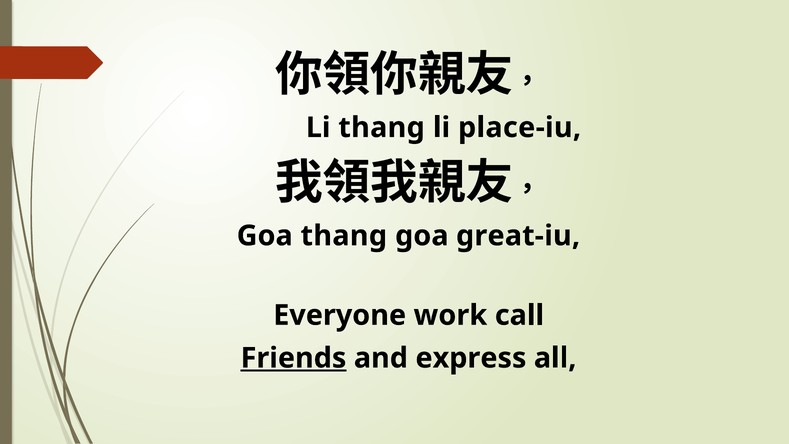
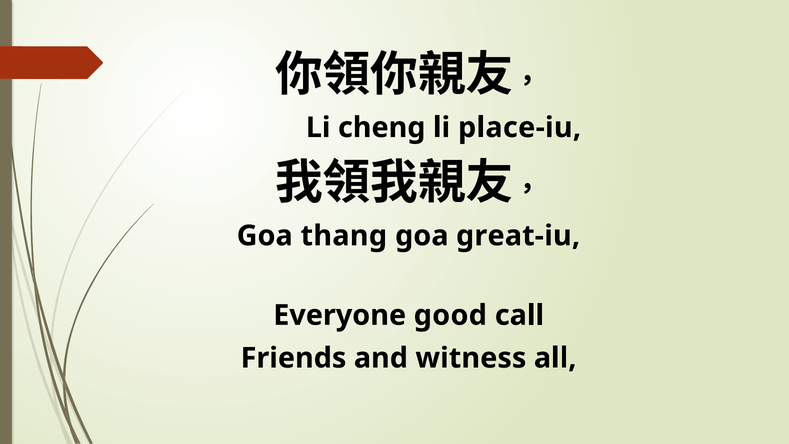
Li thang: thang -> cheng
work: work -> good
Friends underline: present -> none
express: express -> witness
